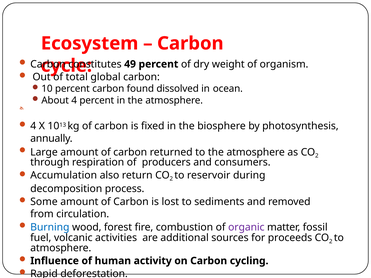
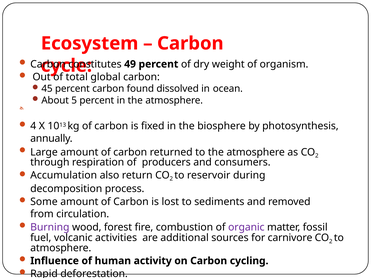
10: 10 -> 45
About 4: 4 -> 5
Burning at (50, 227) colour: blue -> purple
proceeds: proceeds -> carnivore
